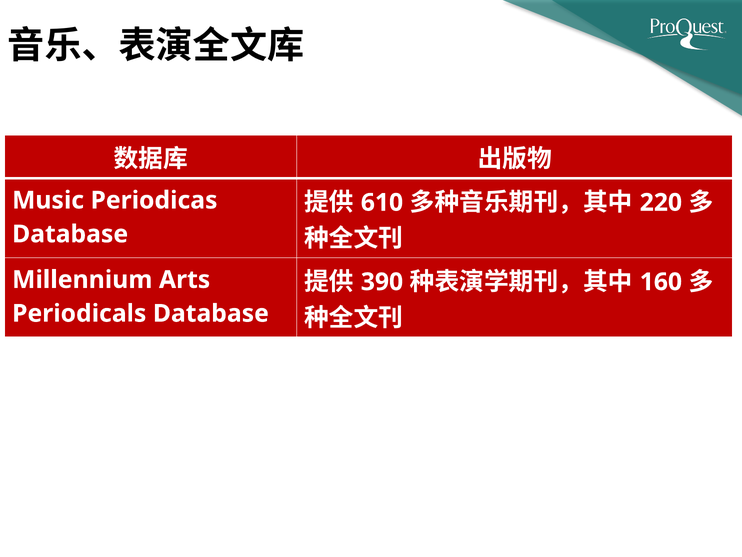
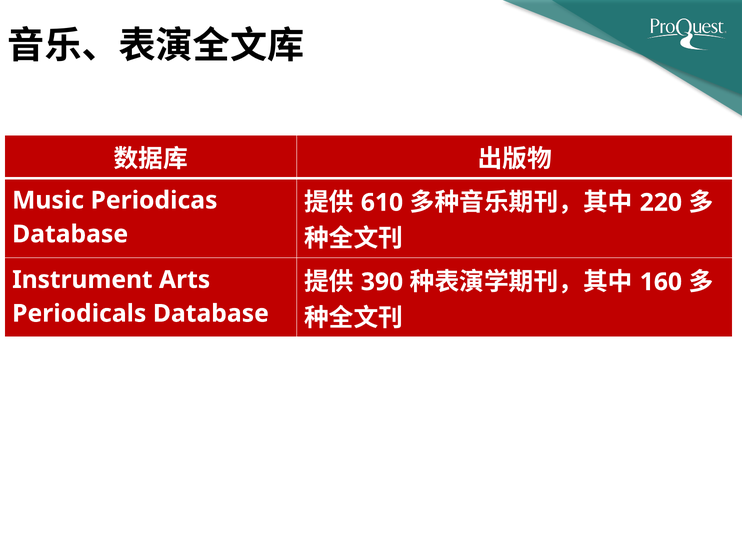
Millennium: Millennium -> Instrument
